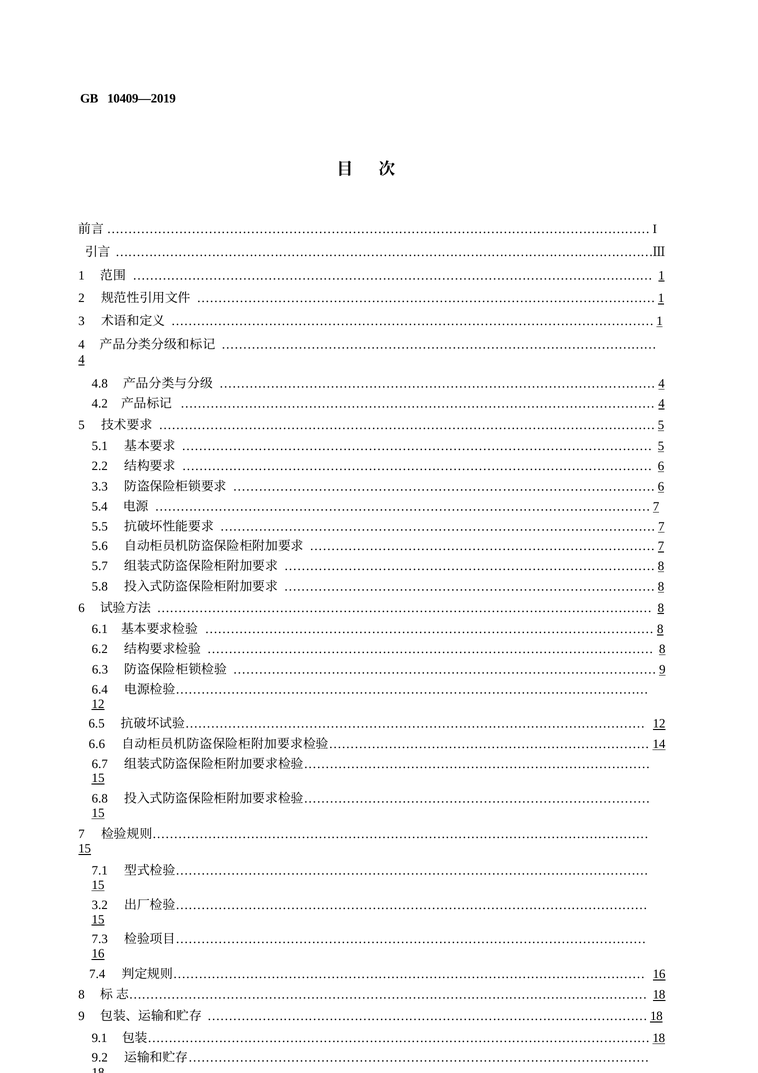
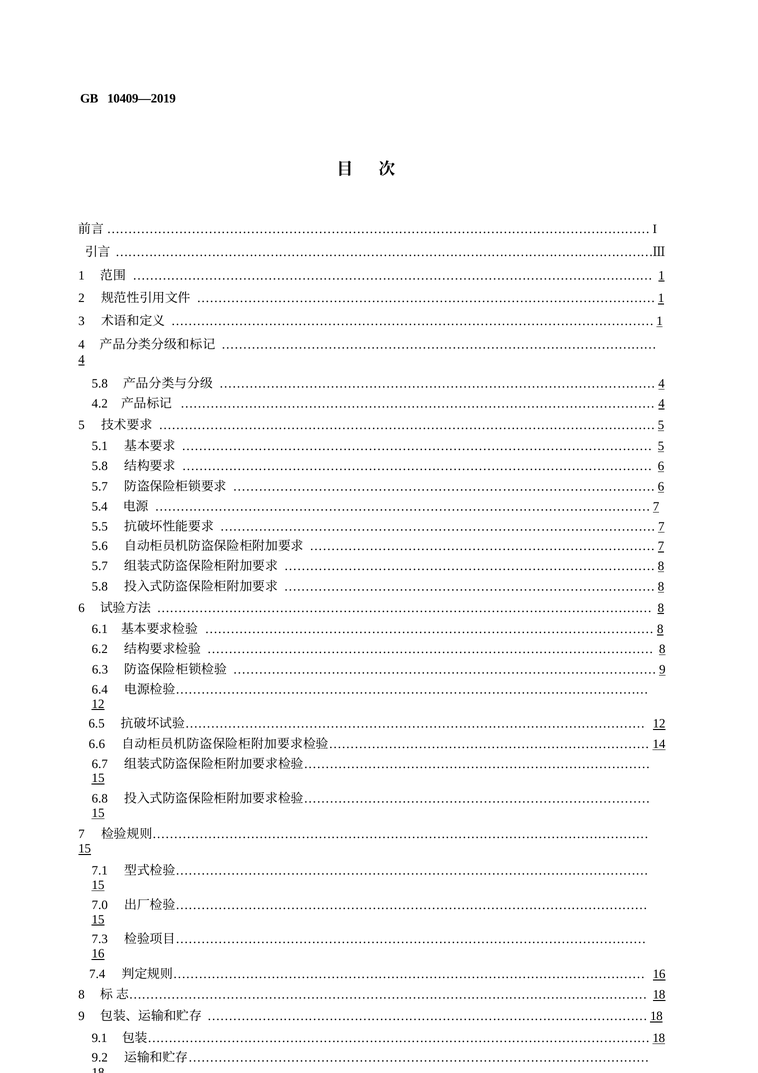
4.8 at (100, 383): 4.8 -> 5.8
2.2 at (100, 466): 2.2 -> 5.8
3.3 at (100, 486): 3.3 -> 5.7
3.2: 3.2 -> 7.0
